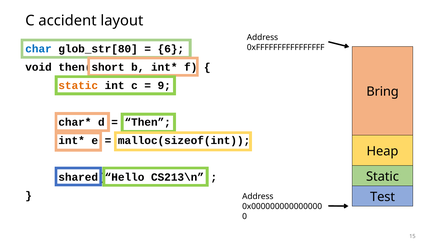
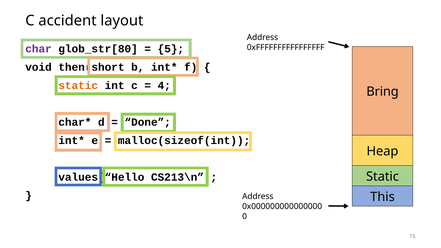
char colour: blue -> purple
6: 6 -> 5
9: 9 -> 4
Then: Then -> Done
shared(“Hello: shared(“Hello -> values(“Hello
Test: Test -> This
